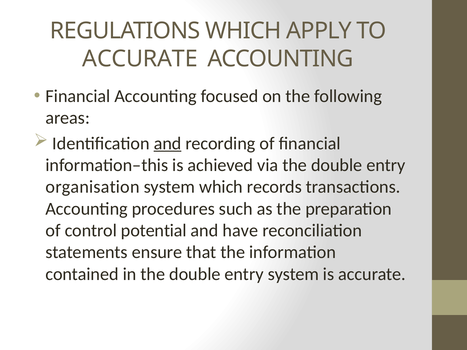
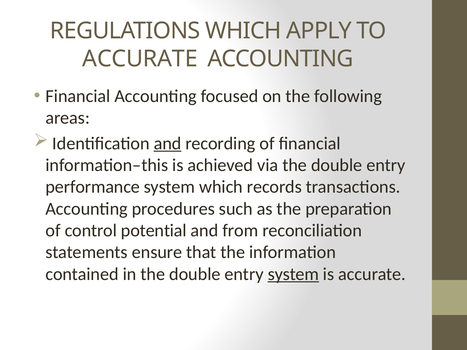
organisation: organisation -> performance
have: have -> from
system at (293, 274) underline: none -> present
